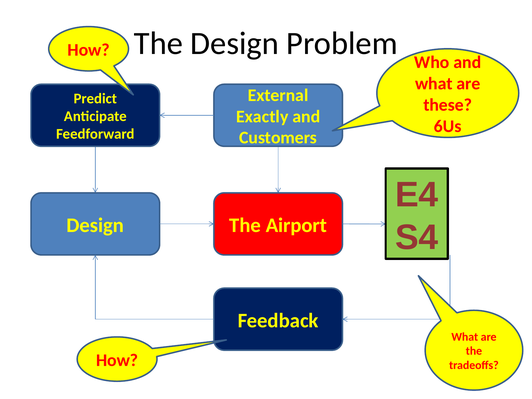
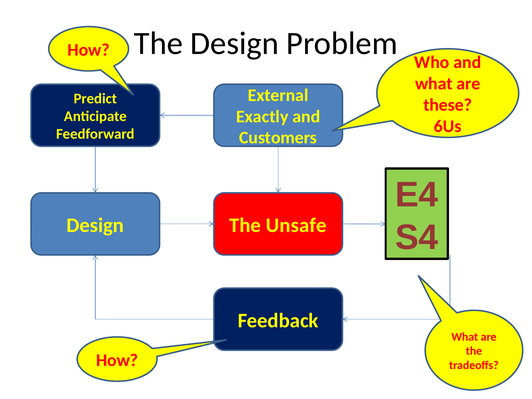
Airport: Airport -> Unsafe
